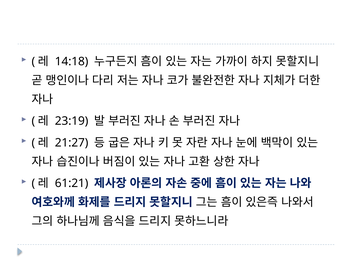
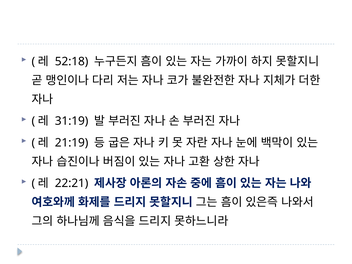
14:18: 14:18 -> 52:18
23:19: 23:19 -> 31:19
21:27: 21:27 -> 21:19
61:21: 61:21 -> 22:21
